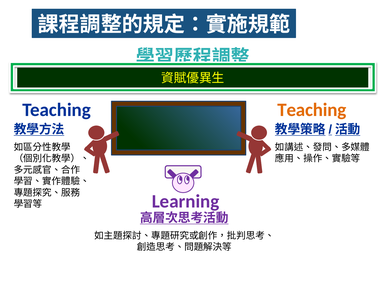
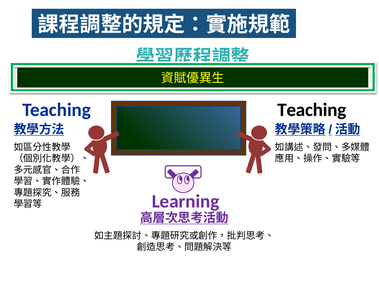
Teaching at (312, 110) colour: orange -> black
